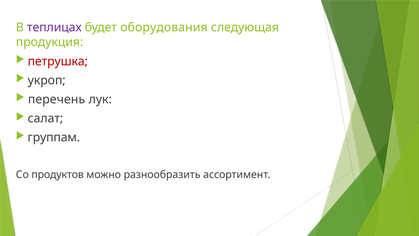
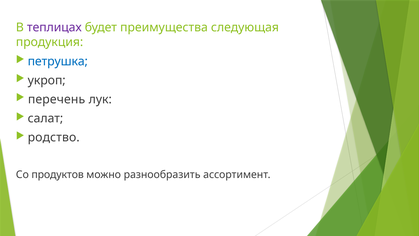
оборудования: оборудования -> преимущества
петрушка colour: red -> blue
группам: группам -> родство
